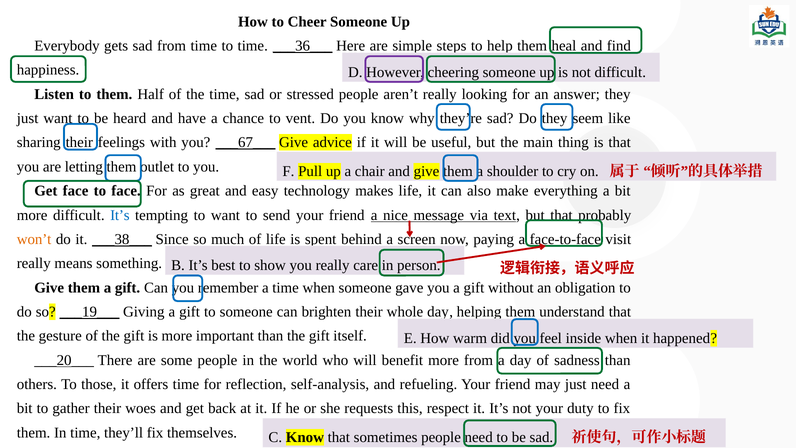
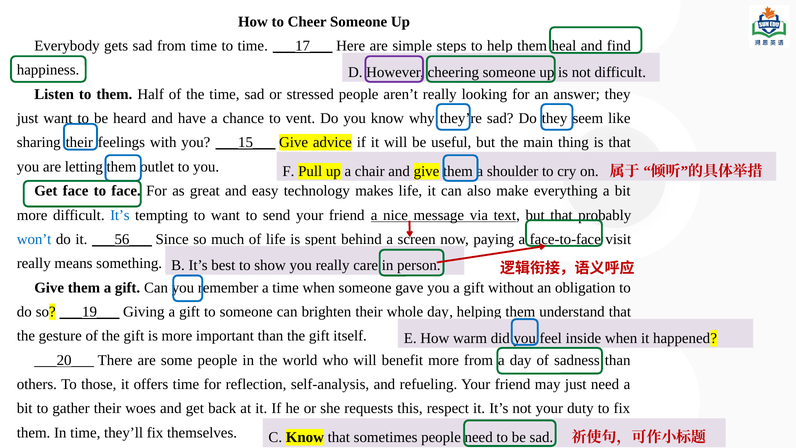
___36___: ___36___ -> ___17___
___67___: ___67___ -> ___15___
won’t colour: orange -> blue
___38___: ___38___ -> ___56___
